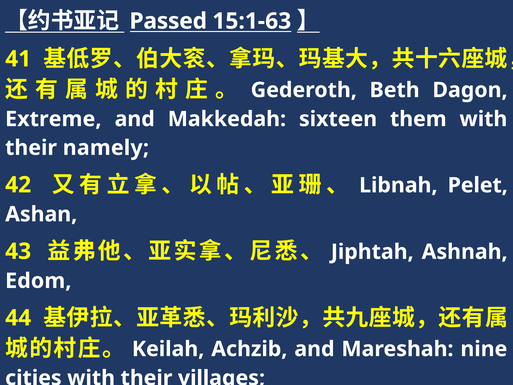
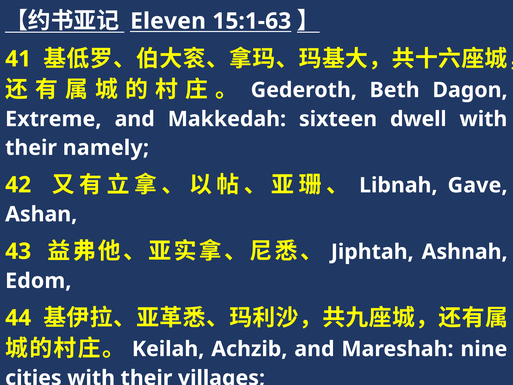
Passed: Passed -> Eleven
them: them -> dwell
Pelet: Pelet -> Gave
